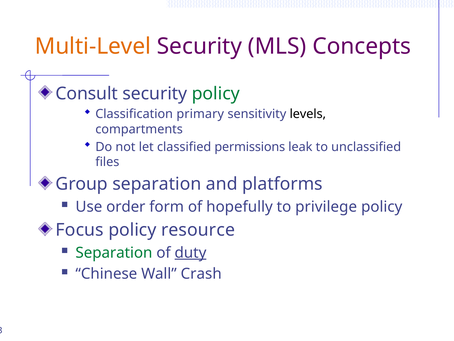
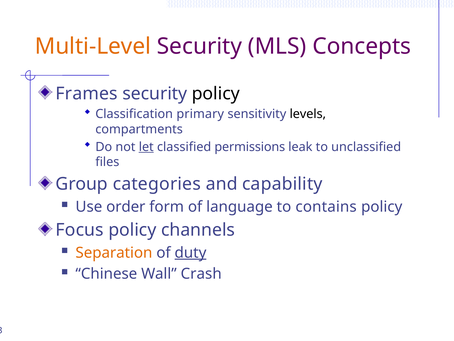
Consult: Consult -> Frames
policy at (216, 94) colour: green -> black
let underline: none -> present
Group separation: separation -> categories
platforms: platforms -> capability
hopefully: hopefully -> language
privilege: privilege -> contains
resource: resource -> channels
Separation at (114, 252) colour: green -> orange
